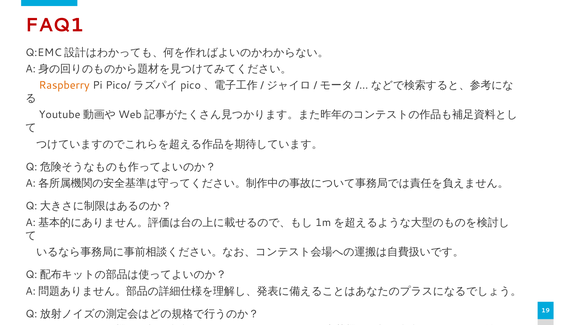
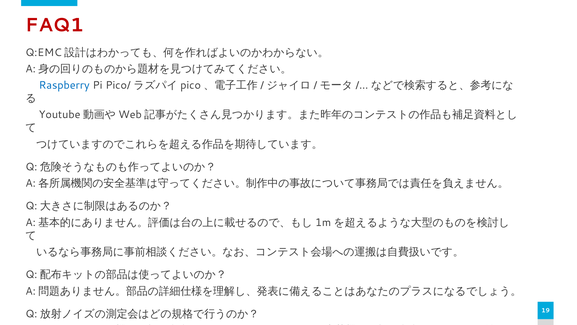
Raspberry colour: orange -> blue
